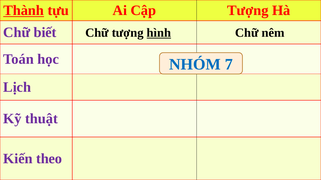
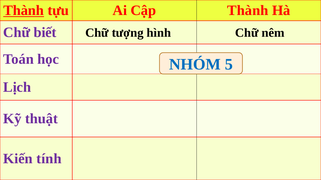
Cập Tượng: Tượng -> Thành
hình underline: present -> none
7: 7 -> 5
theo: theo -> tính
